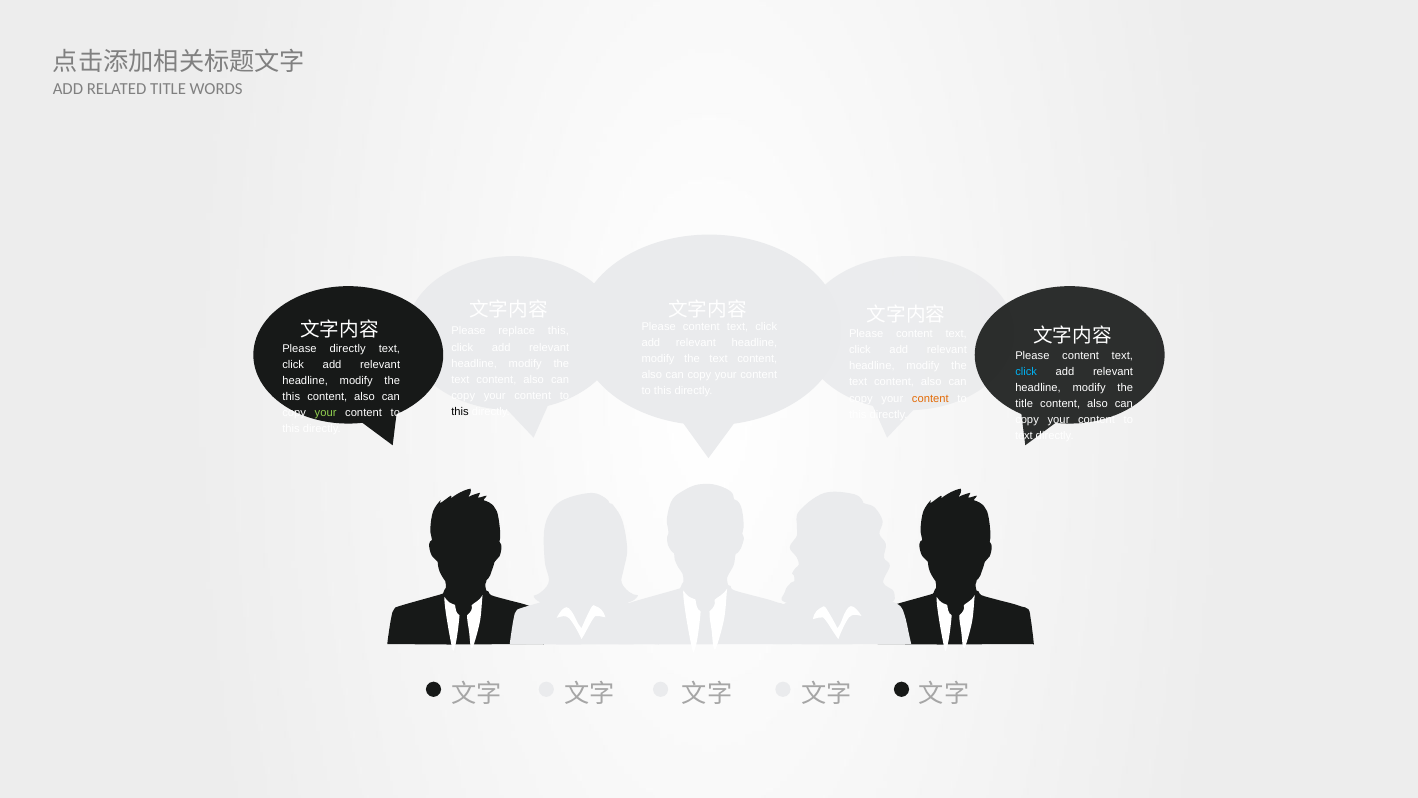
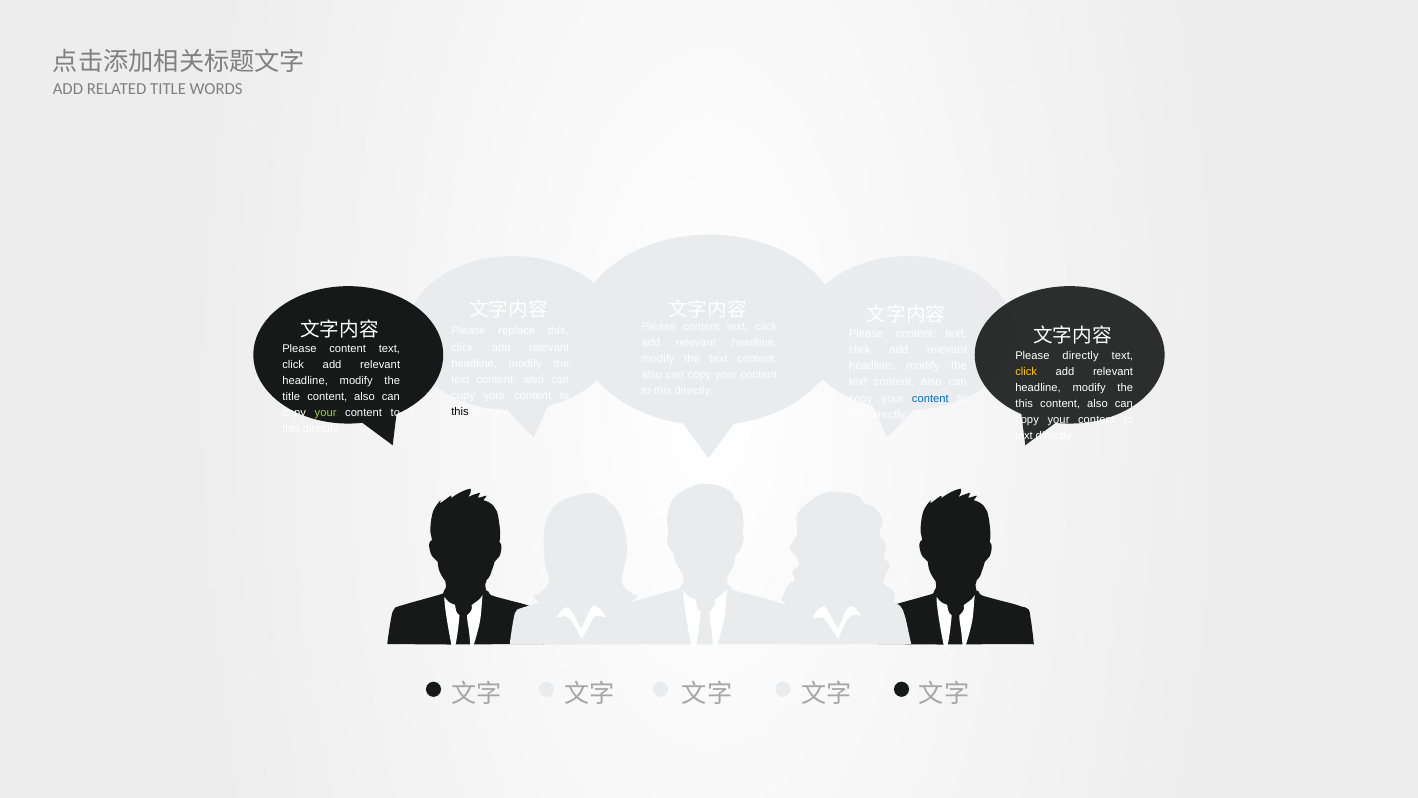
directly at (348, 348): directly -> content
content at (1081, 355): content -> directly
click at (1026, 371) colour: light blue -> yellow
this at (291, 397): this -> title
content at (930, 398) colour: orange -> blue
title at (1024, 403): title -> this
